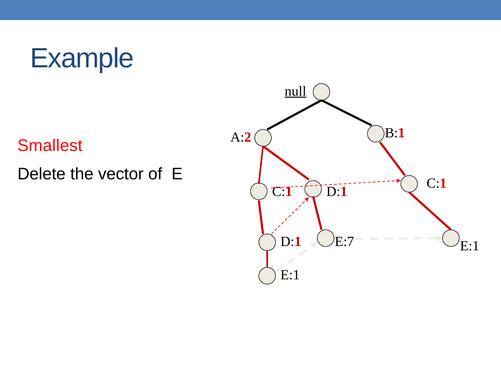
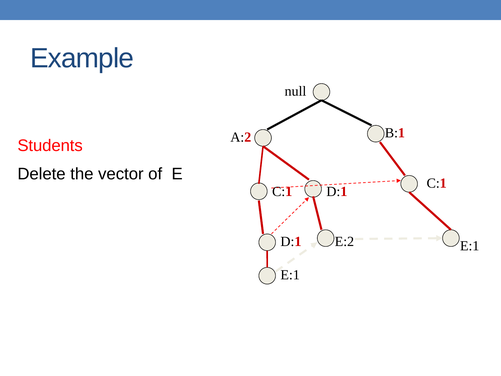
null underline: present -> none
Smallest: Smallest -> Students
E:7: E:7 -> E:2
